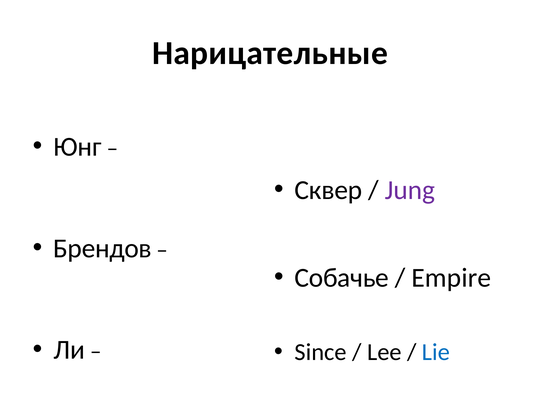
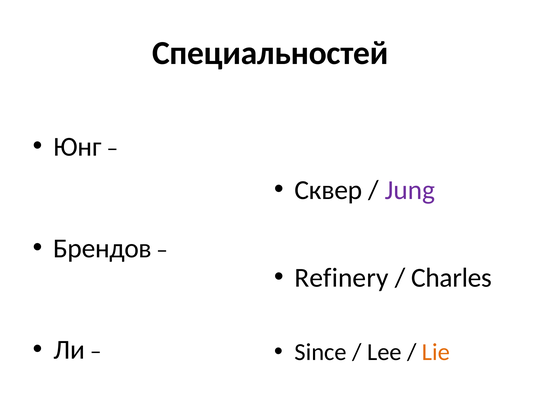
Нарицательные: Нарицательные -> Специальностей
Собачье: Собачье -> Refinery
Empire: Empire -> Charles
Lie colour: blue -> orange
